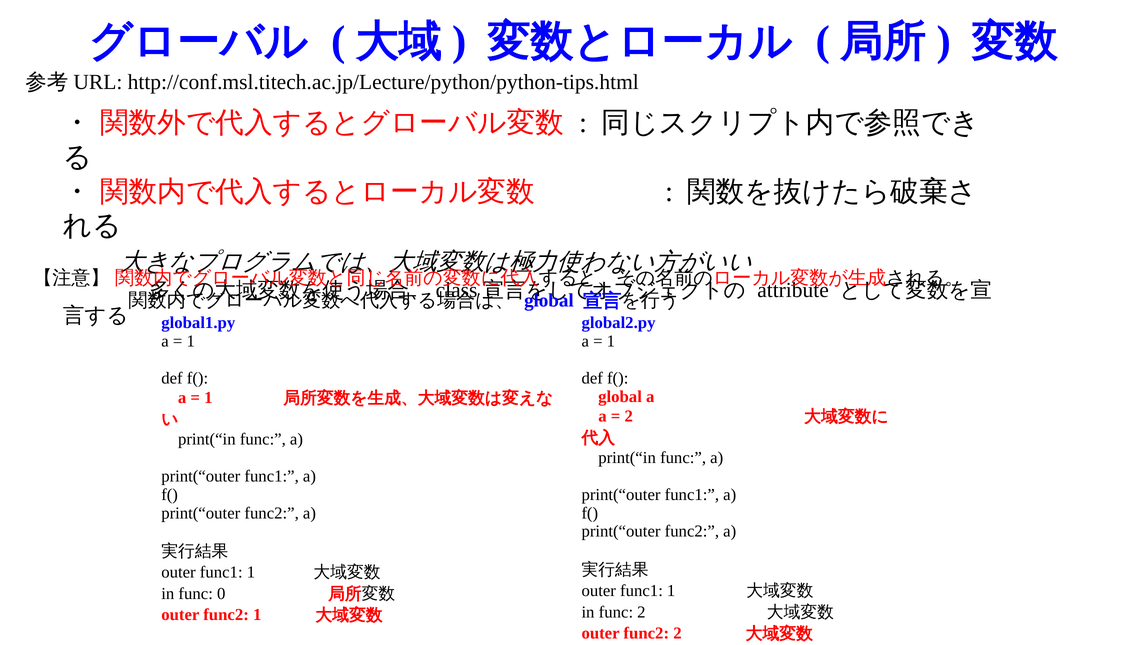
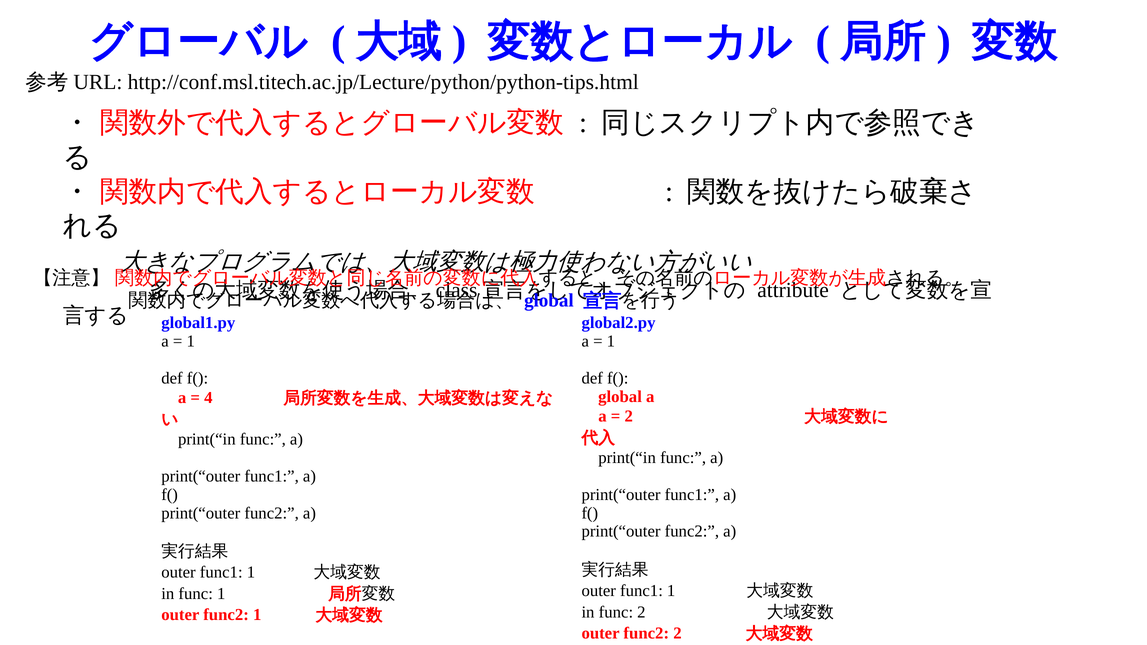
1 at (208, 398): 1 -> 4
func 0: 0 -> 1
